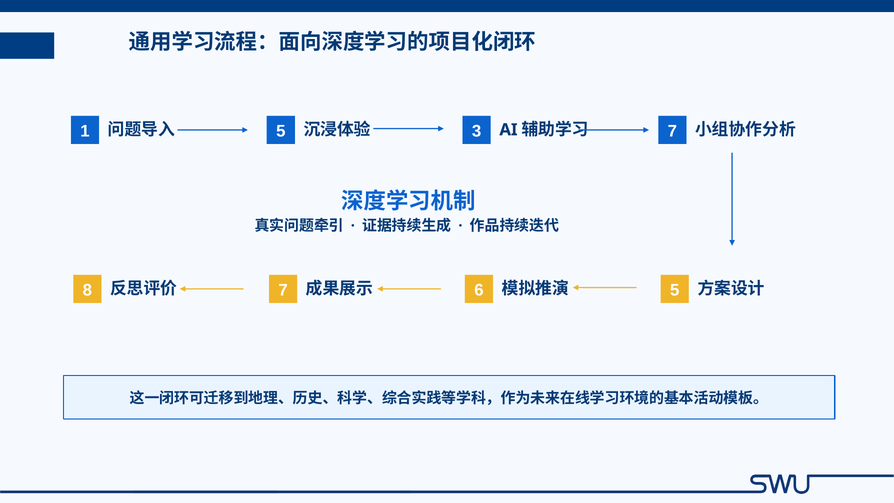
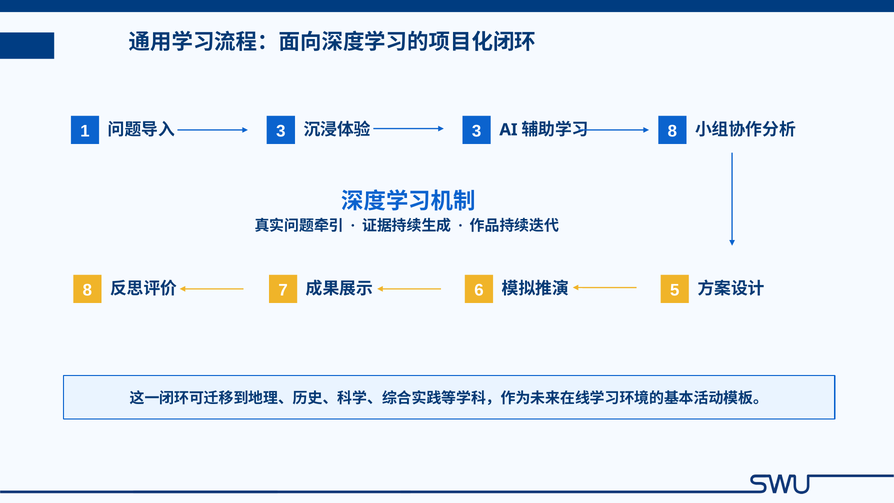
5 at (281, 131): 5 -> 3
7 at (672, 131): 7 -> 8
